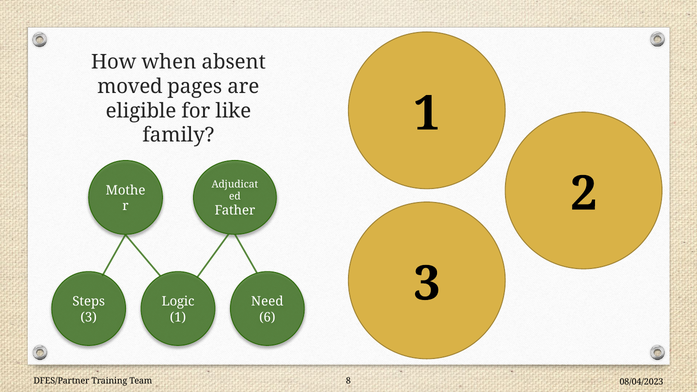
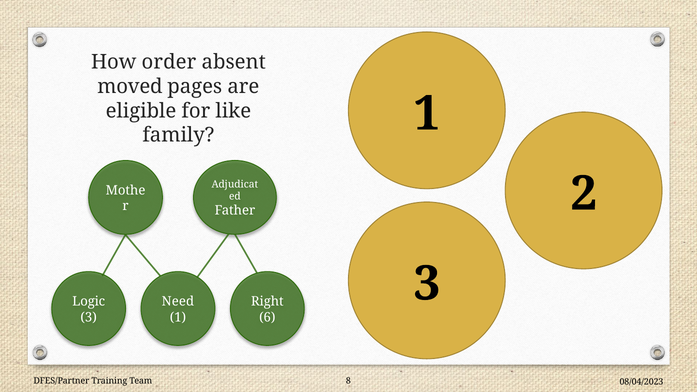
when: when -> order
Steps: Steps -> Logic
Logic: Logic -> Need
Need: Need -> Right
